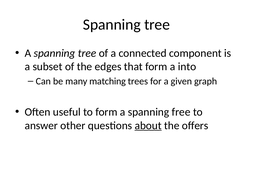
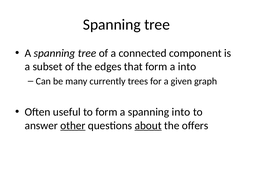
matching: matching -> currently
spanning free: free -> into
other underline: none -> present
